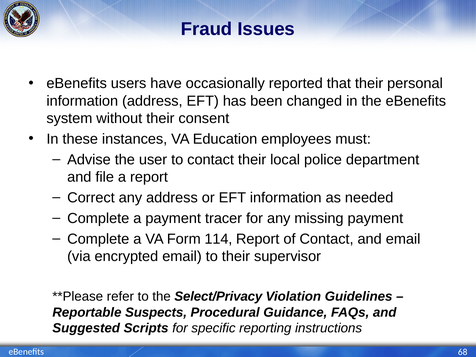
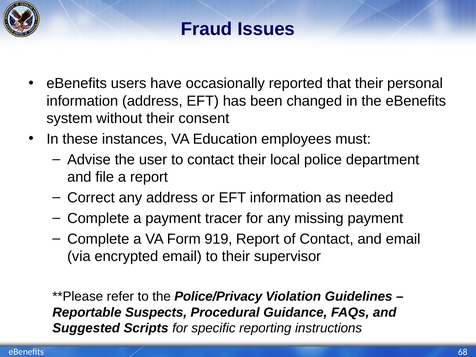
114: 114 -> 919
Select/Privacy: Select/Privacy -> Police/Privacy
